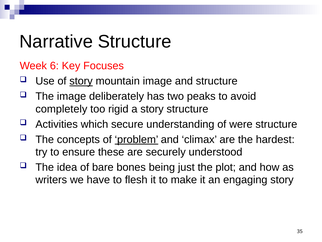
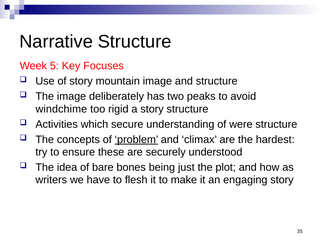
6: 6 -> 5
story at (81, 81) underline: present -> none
completely: completely -> windchime
